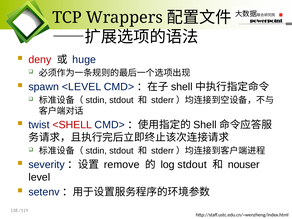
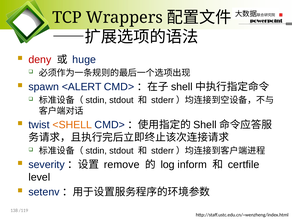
<LEVEL: <LEVEL -> <ALERT
<SHELL colour: red -> orange
log stdout: stdout -> inform
nouser: nouser -> certfile
